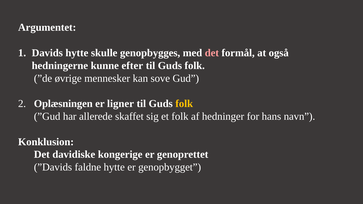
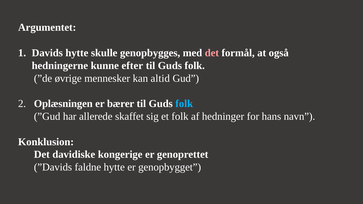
sove: sove -> altid
ligner: ligner -> bærer
folk at (184, 104) colour: yellow -> light blue
